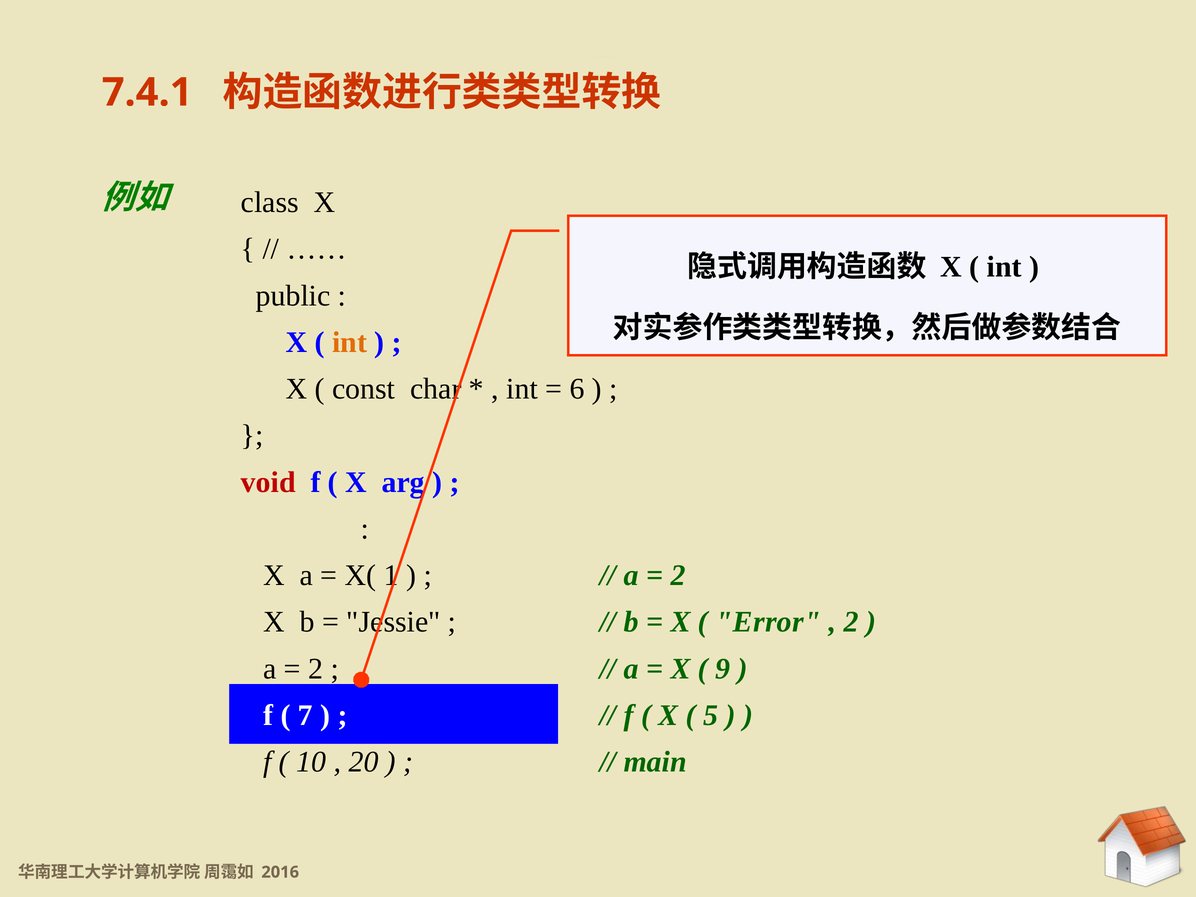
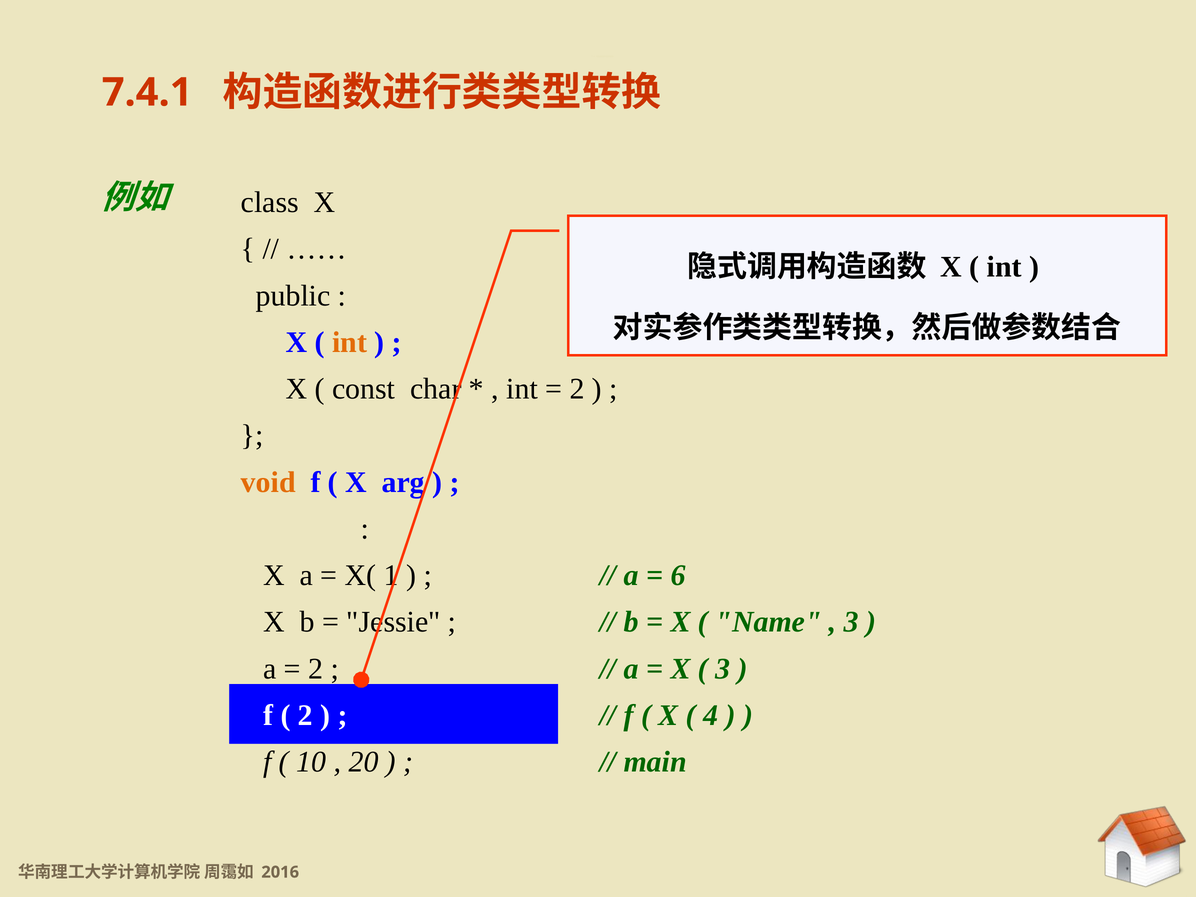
6 at (577, 389): 6 -> 2
void colour: red -> orange
2 at (678, 575): 2 -> 6
Error: Error -> Name
2 at (851, 622): 2 -> 3
9 at (723, 669): 9 -> 3
7 at (305, 715): 7 -> 2
5: 5 -> 4
